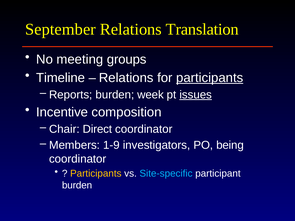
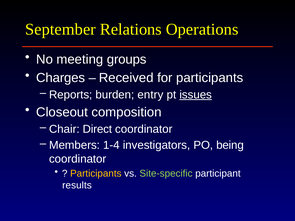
Translation: Translation -> Operations
Timeline: Timeline -> Charges
Relations at (126, 78): Relations -> Received
participants at (210, 78) underline: present -> none
week: week -> entry
Incentive: Incentive -> Closeout
1-9: 1-9 -> 1-4
Site-specific colour: light blue -> light green
burden at (77, 185): burden -> results
